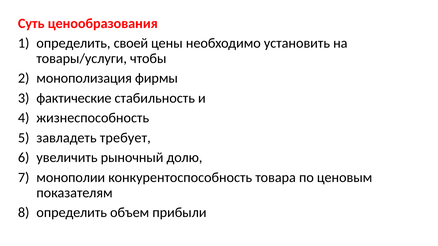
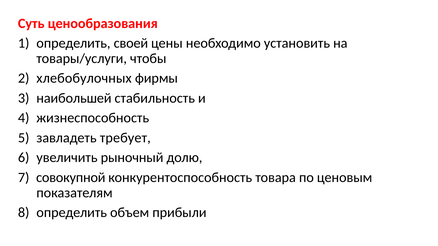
монополизация: монополизация -> хлебобулочных
фактические: фактические -> наибольшей
монополии: монополии -> совокупной
